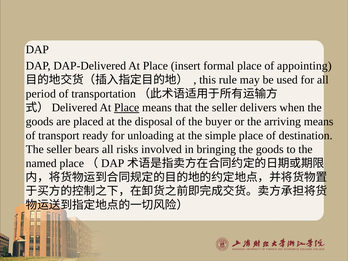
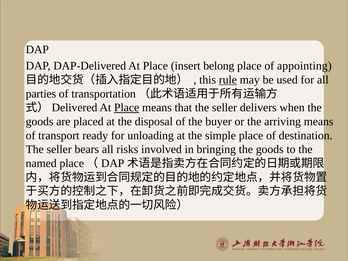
formal: formal -> belong
rule underline: none -> present
period: period -> parties
